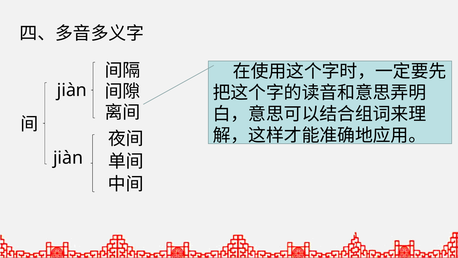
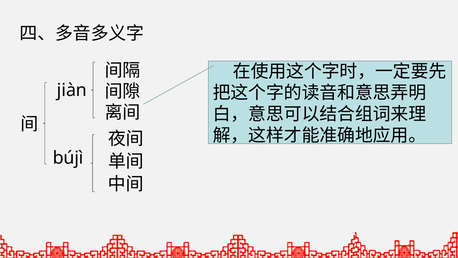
jiàn at (68, 158): jiàn -> bújì
